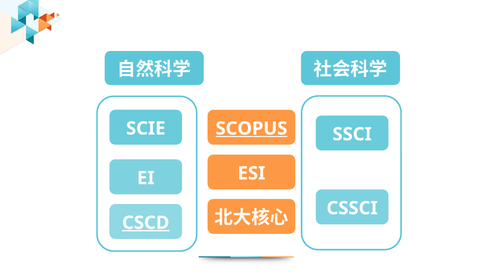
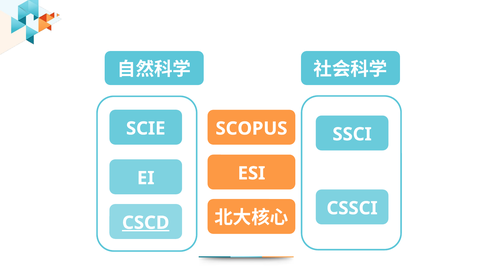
SCOPUS underline: present -> none
